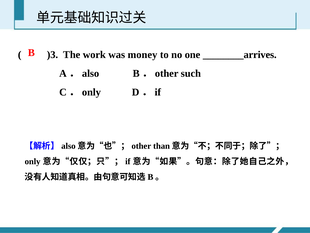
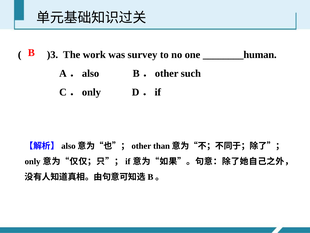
money: money -> survey
________arrives: ________arrives -> ________human
